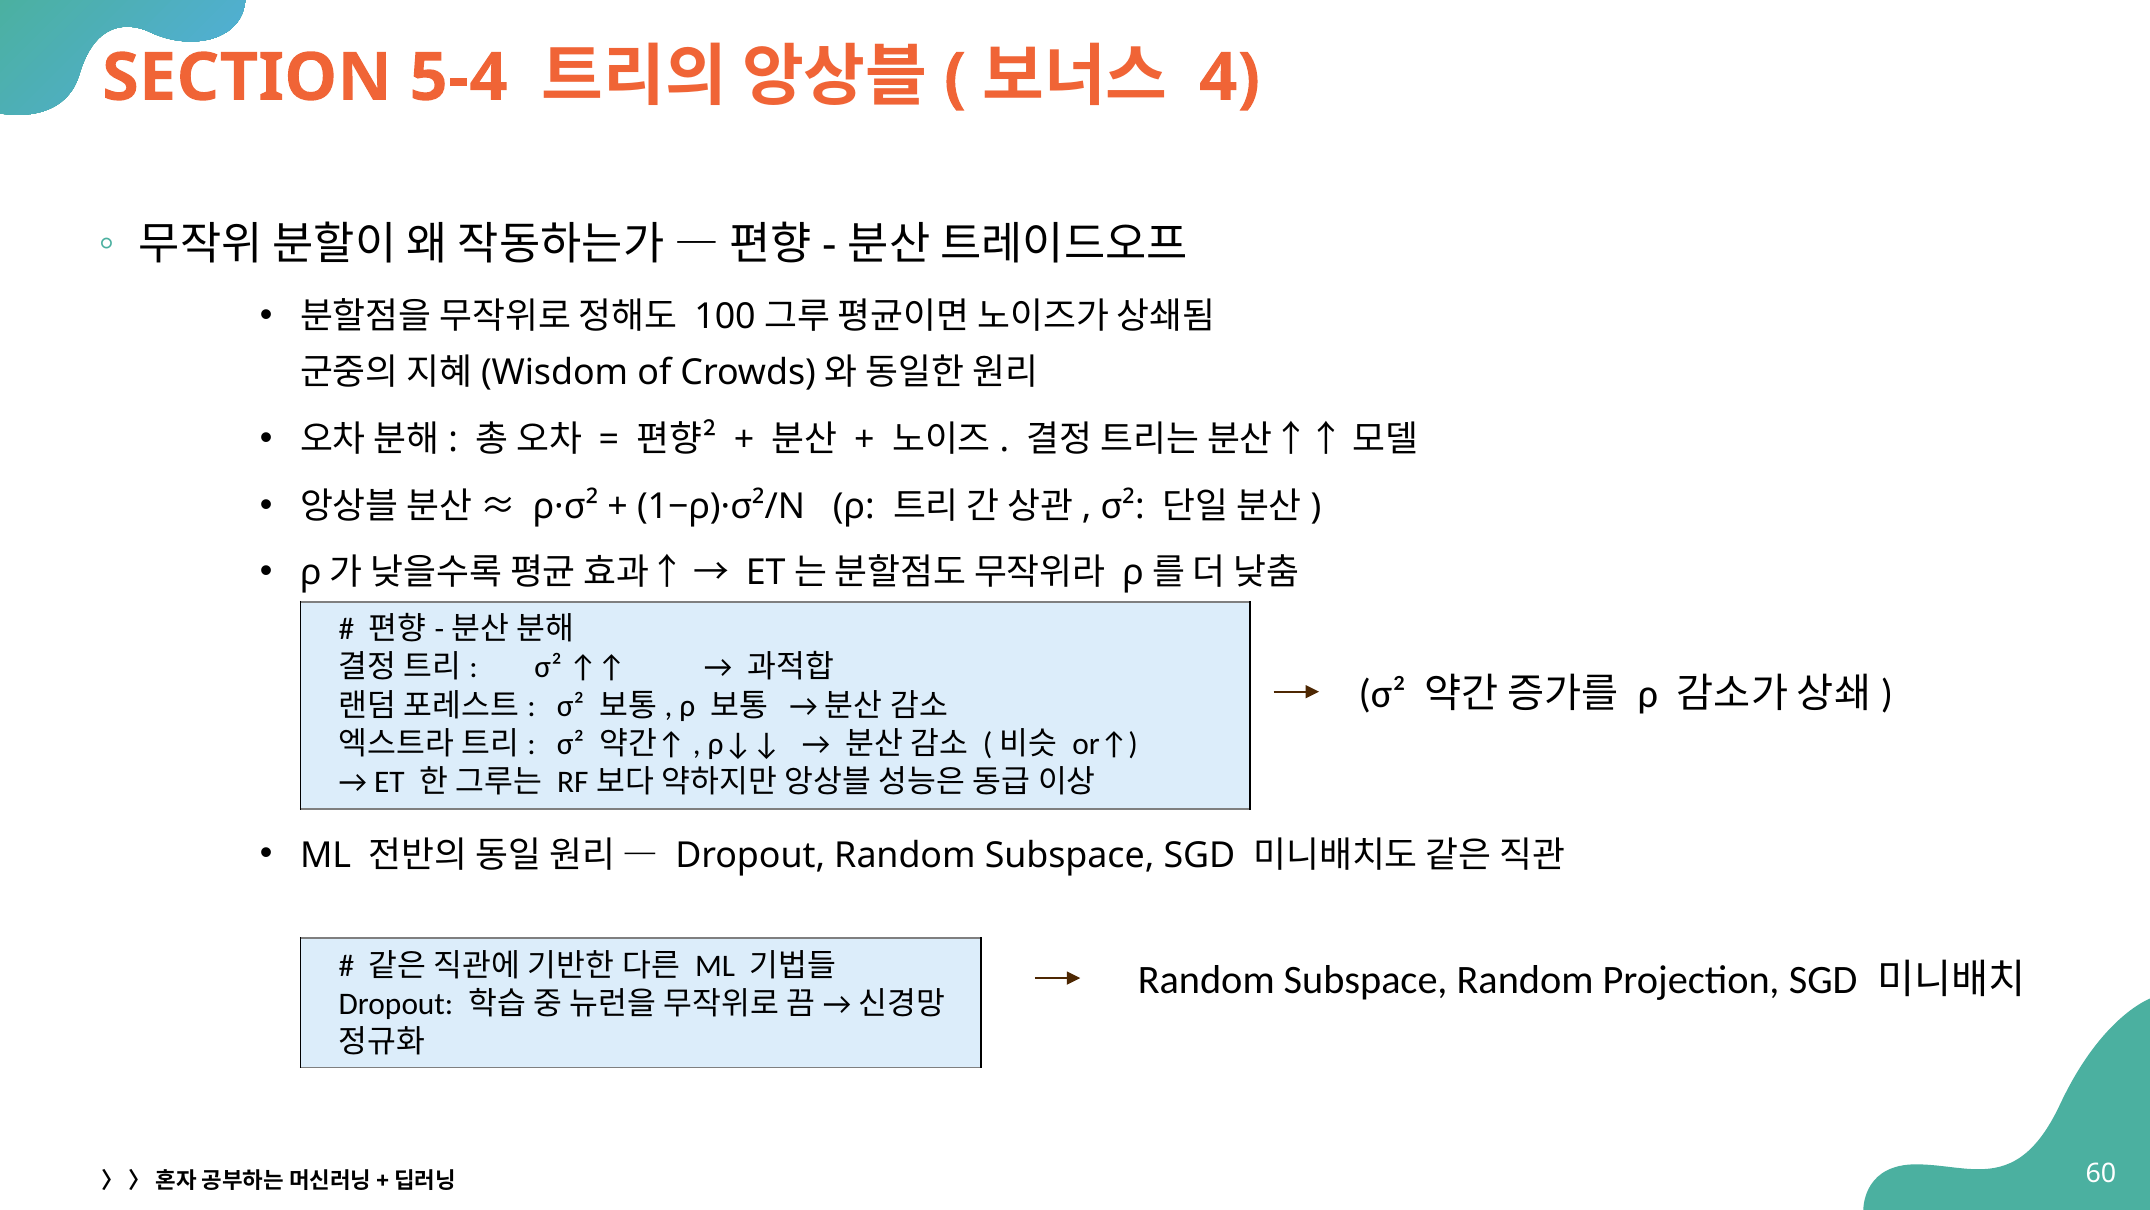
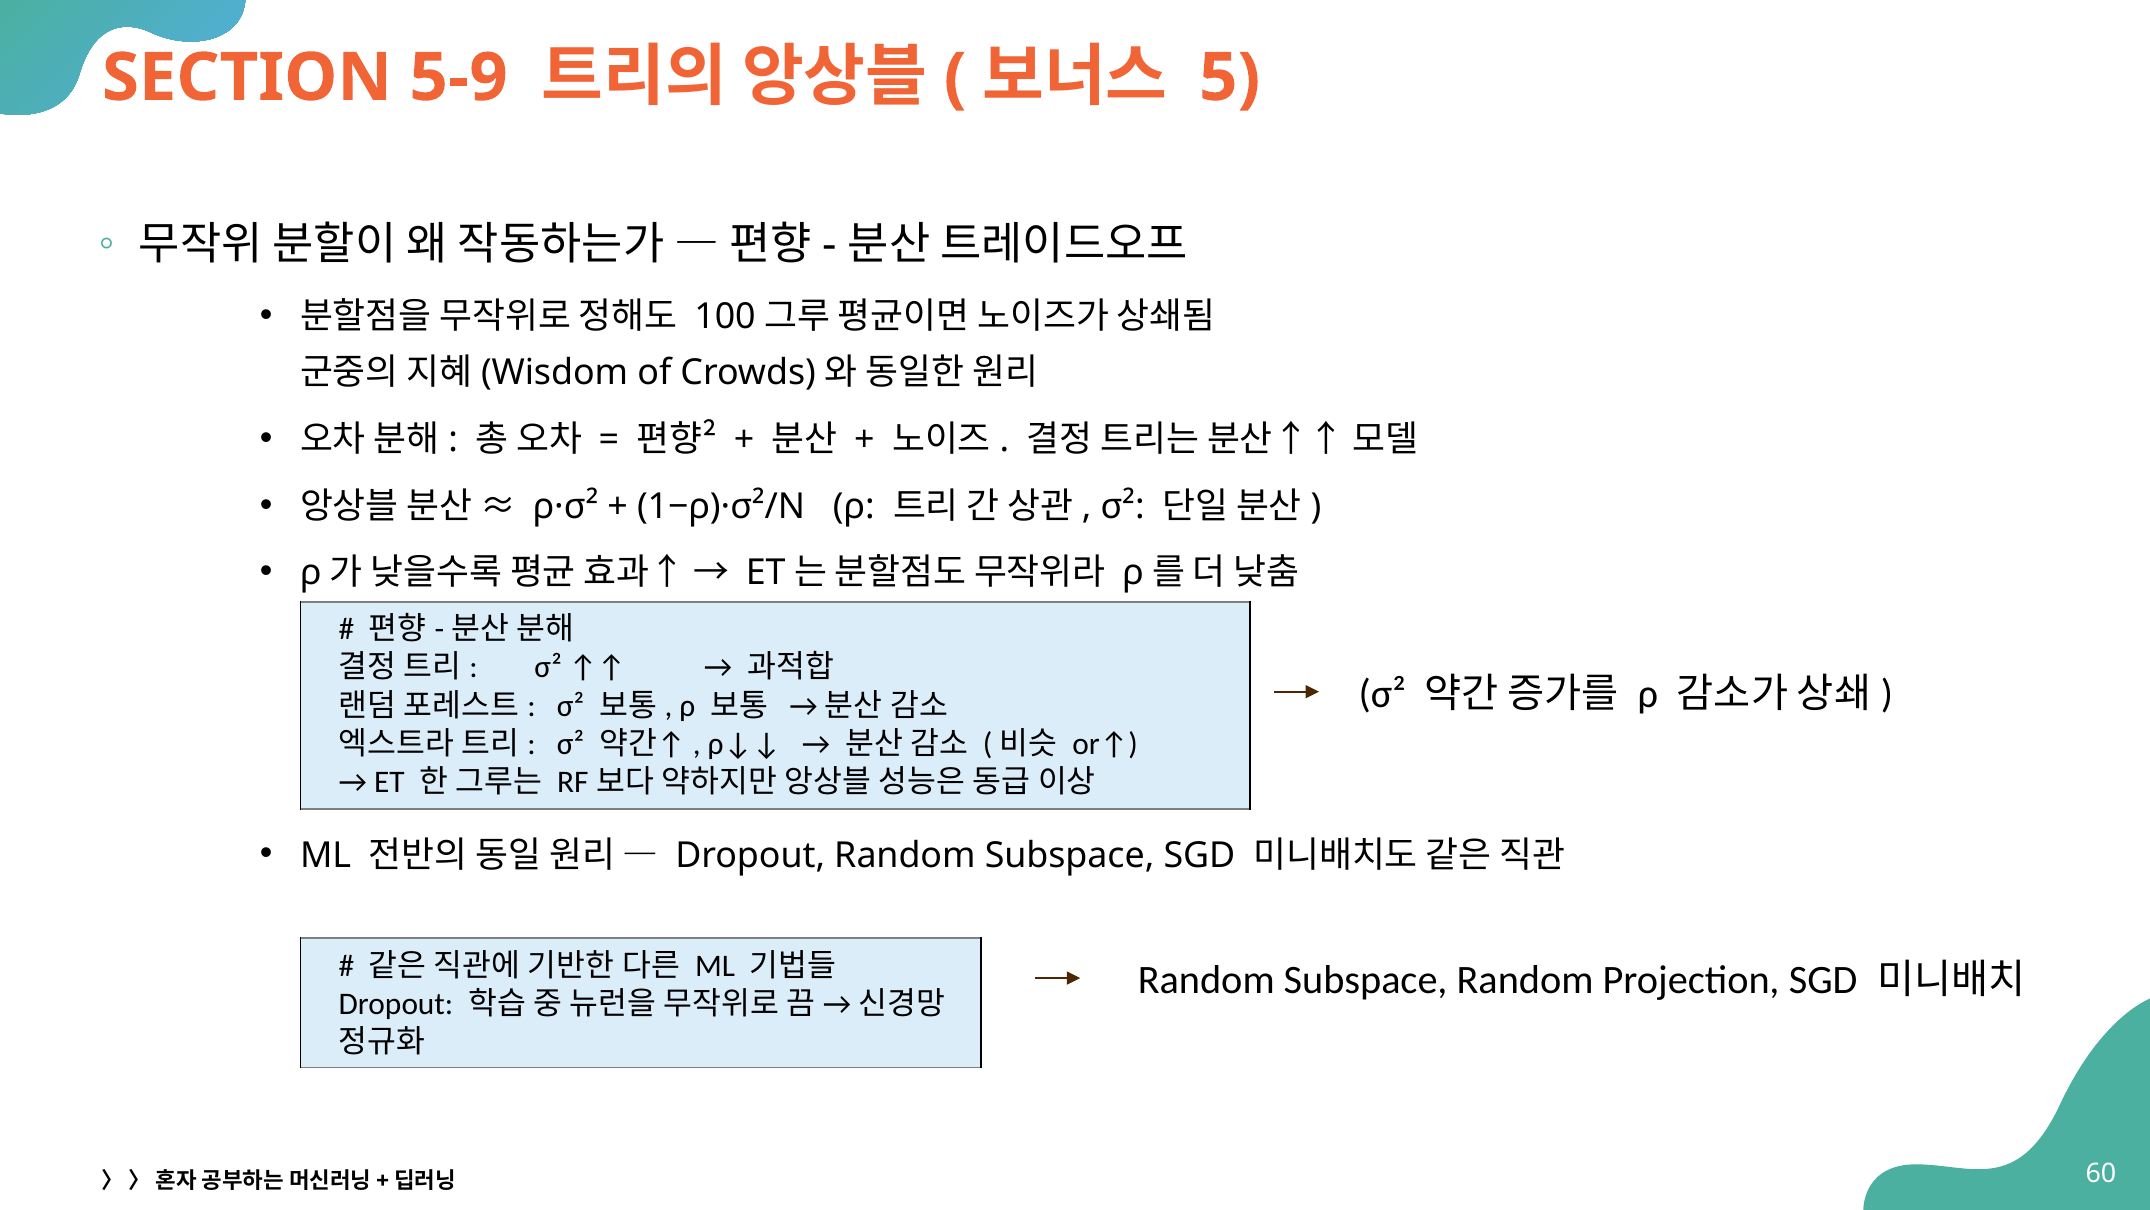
5-4: 5-4 -> 5-9
4: 4 -> 5
